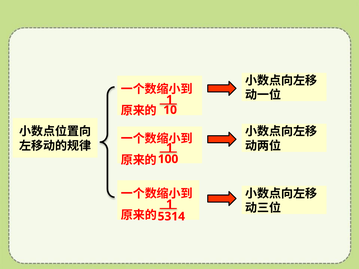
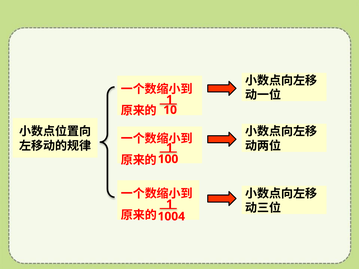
5314: 5314 -> 1004
